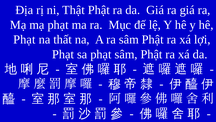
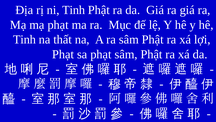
ni Thật: Thật -> Tinh
Phạt at (24, 39): Phạt -> Tinh
